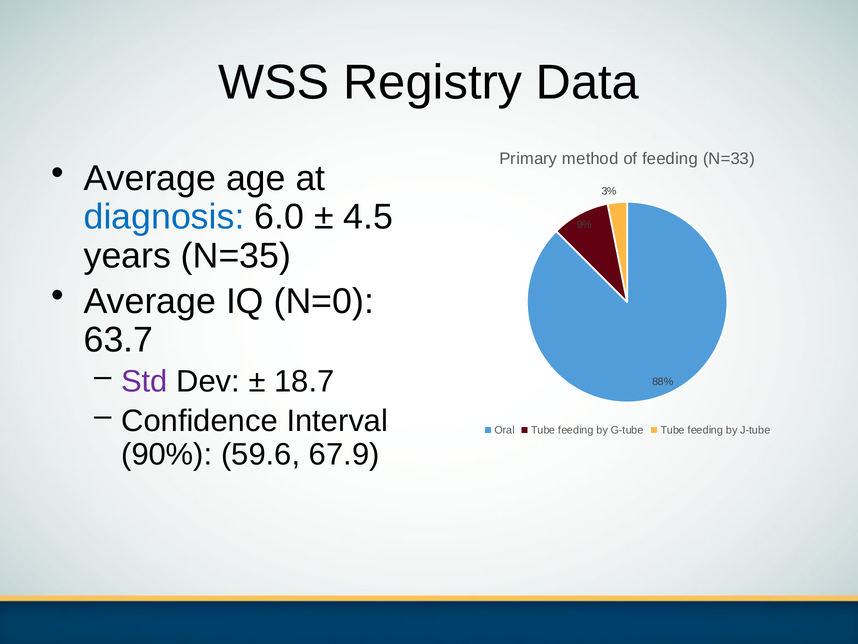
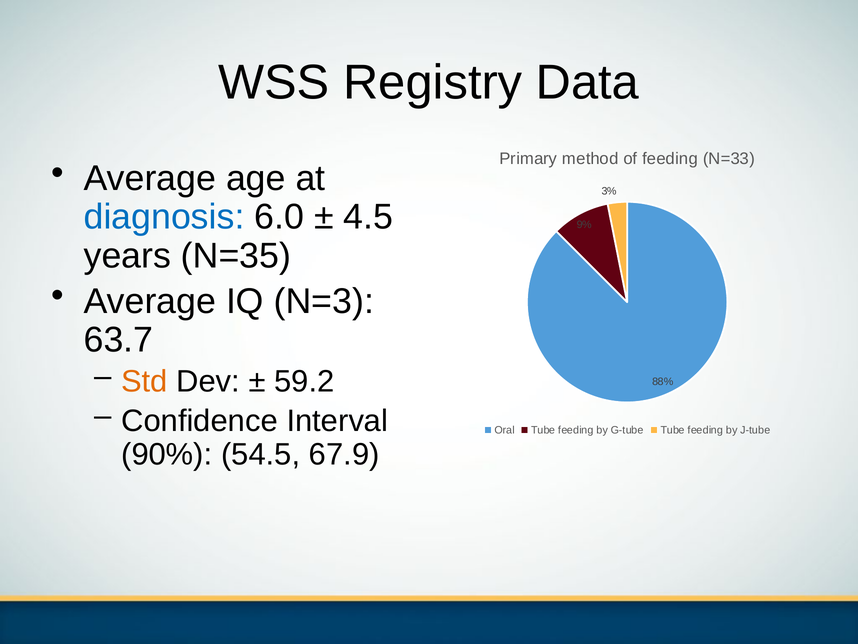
N=0: N=0 -> N=3
Std colour: purple -> orange
18.7: 18.7 -> 59.2
59.6: 59.6 -> 54.5
